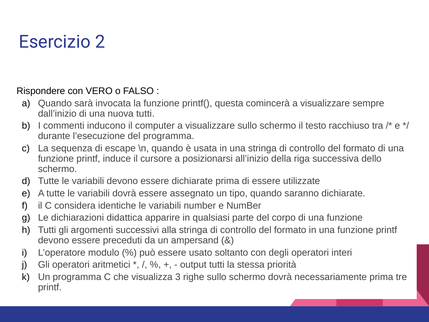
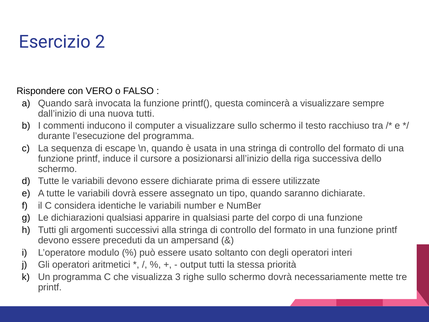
dichiarazioni didattica: didattica -> qualsiasi
necessariamente prima: prima -> mette
